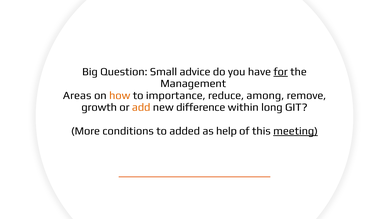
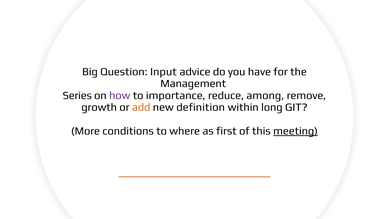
Small: Small -> Input
for underline: present -> none
Areas: Areas -> Series
how colour: orange -> purple
difference: difference -> definition
added: added -> where
help: help -> first
